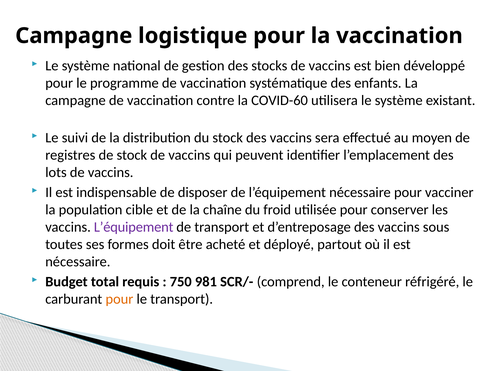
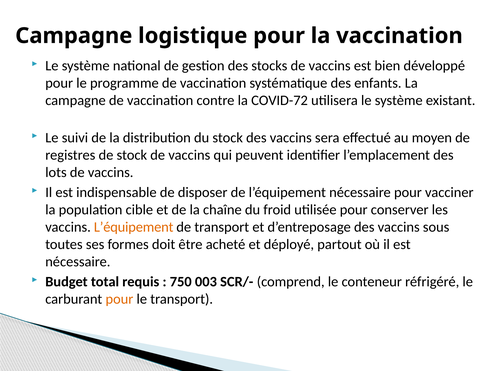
COVID-60: COVID-60 -> COVID-72
L’équipement at (134, 227) colour: purple -> orange
981: 981 -> 003
